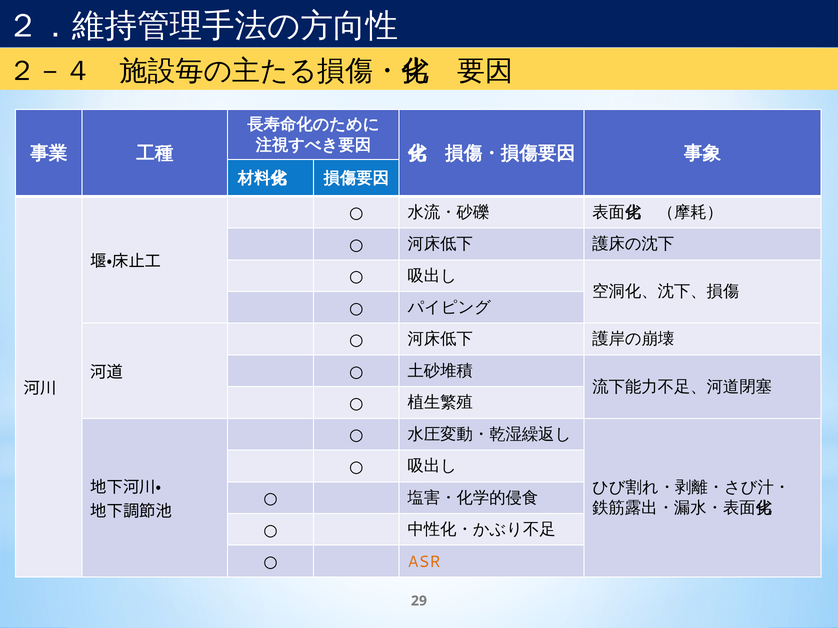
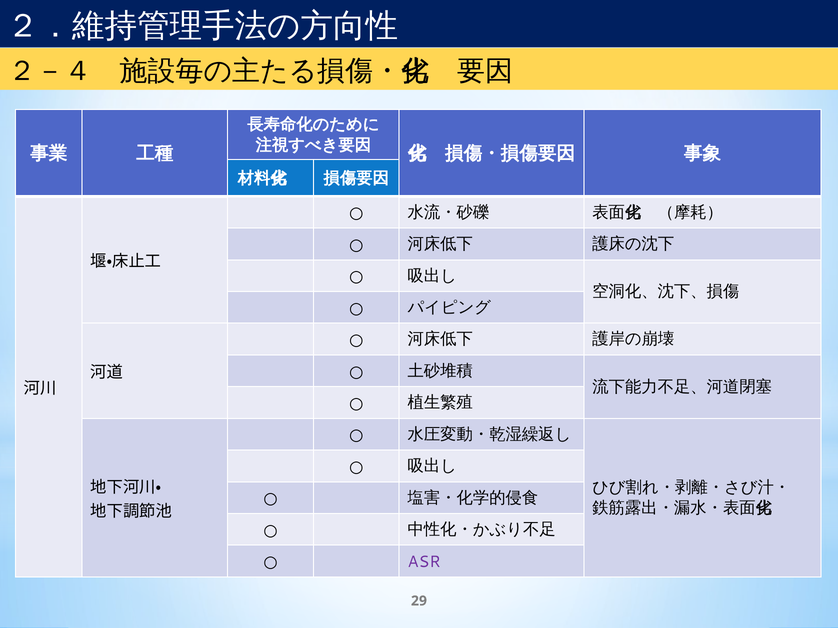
ASR colour: orange -> purple
